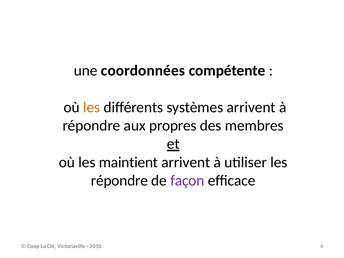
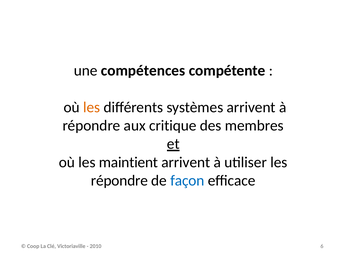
coordonnées: coordonnées -> compétences
propres: propres -> critique
façon colour: purple -> blue
